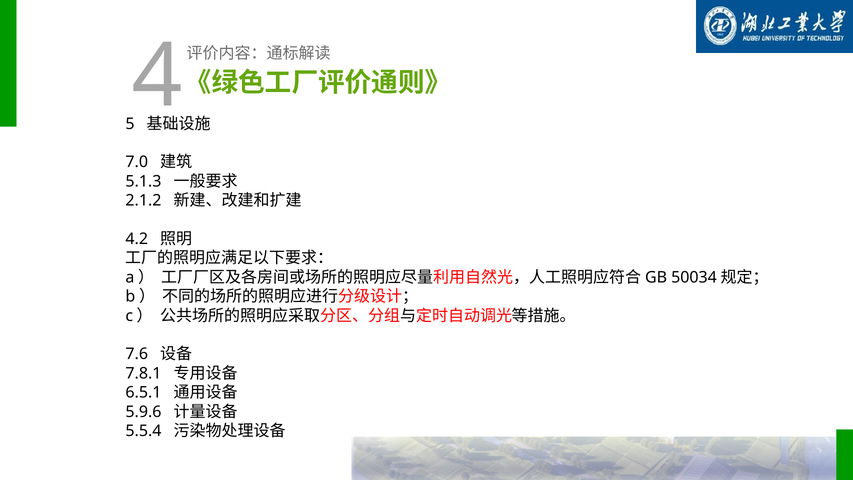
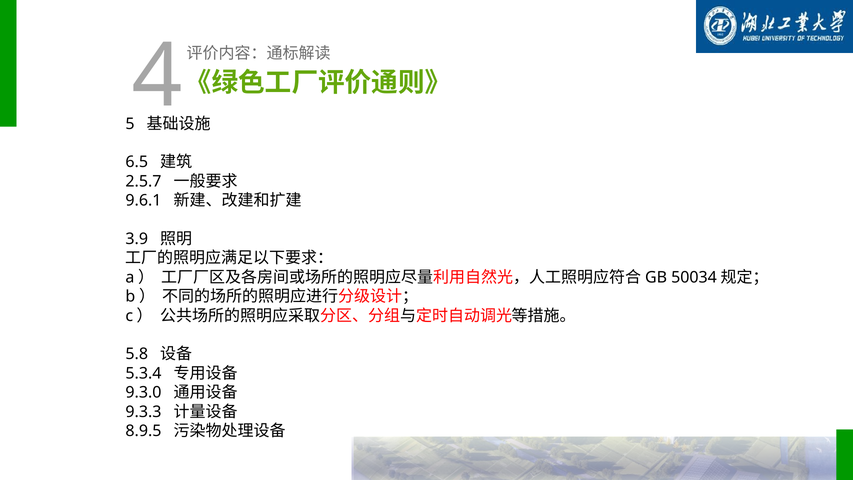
7.0: 7.0 -> 6.5
5.1.3: 5.1.3 -> 2.5.7
2.1.2: 2.1.2 -> 9.6.1
4.2: 4.2 -> 3.9
7.6: 7.6 -> 5.8
7.8.1: 7.8.1 -> 5.3.4
6.5.1: 6.5.1 -> 9.3.0
5.9.6: 5.9.6 -> 9.3.3
5.5.4: 5.5.4 -> 8.9.5
